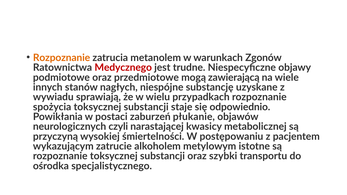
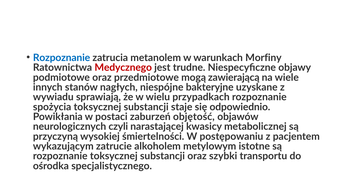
Rozpoznanie at (62, 58) colour: orange -> blue
Zgonów: Zgonów -> Morfiny
substancję: substancję -> bakteryjne
płukanie: płukanie -> objętość
